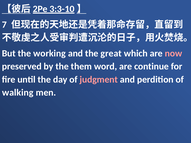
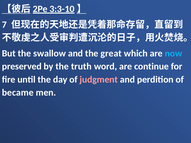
working: working -> swallow
now colour: pink -> light blue
them: them -> truth
walking: walking -> became
